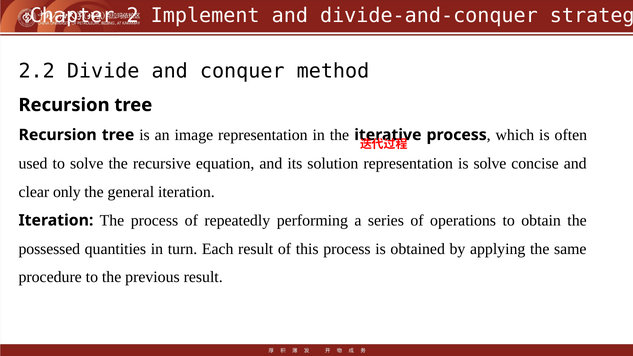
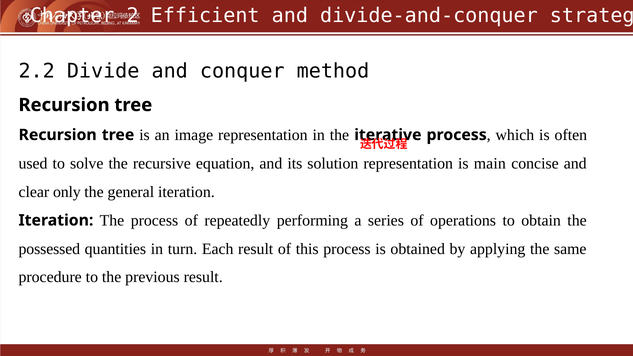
Implement: Implement -> Efficient
is solve: solve -> main
